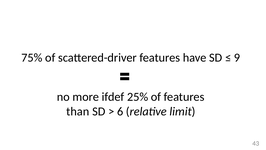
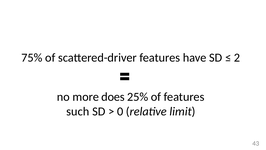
9: 9 -> 2
ifdef: ifdef -> does
than: than -> such
6: 6 -> 0
